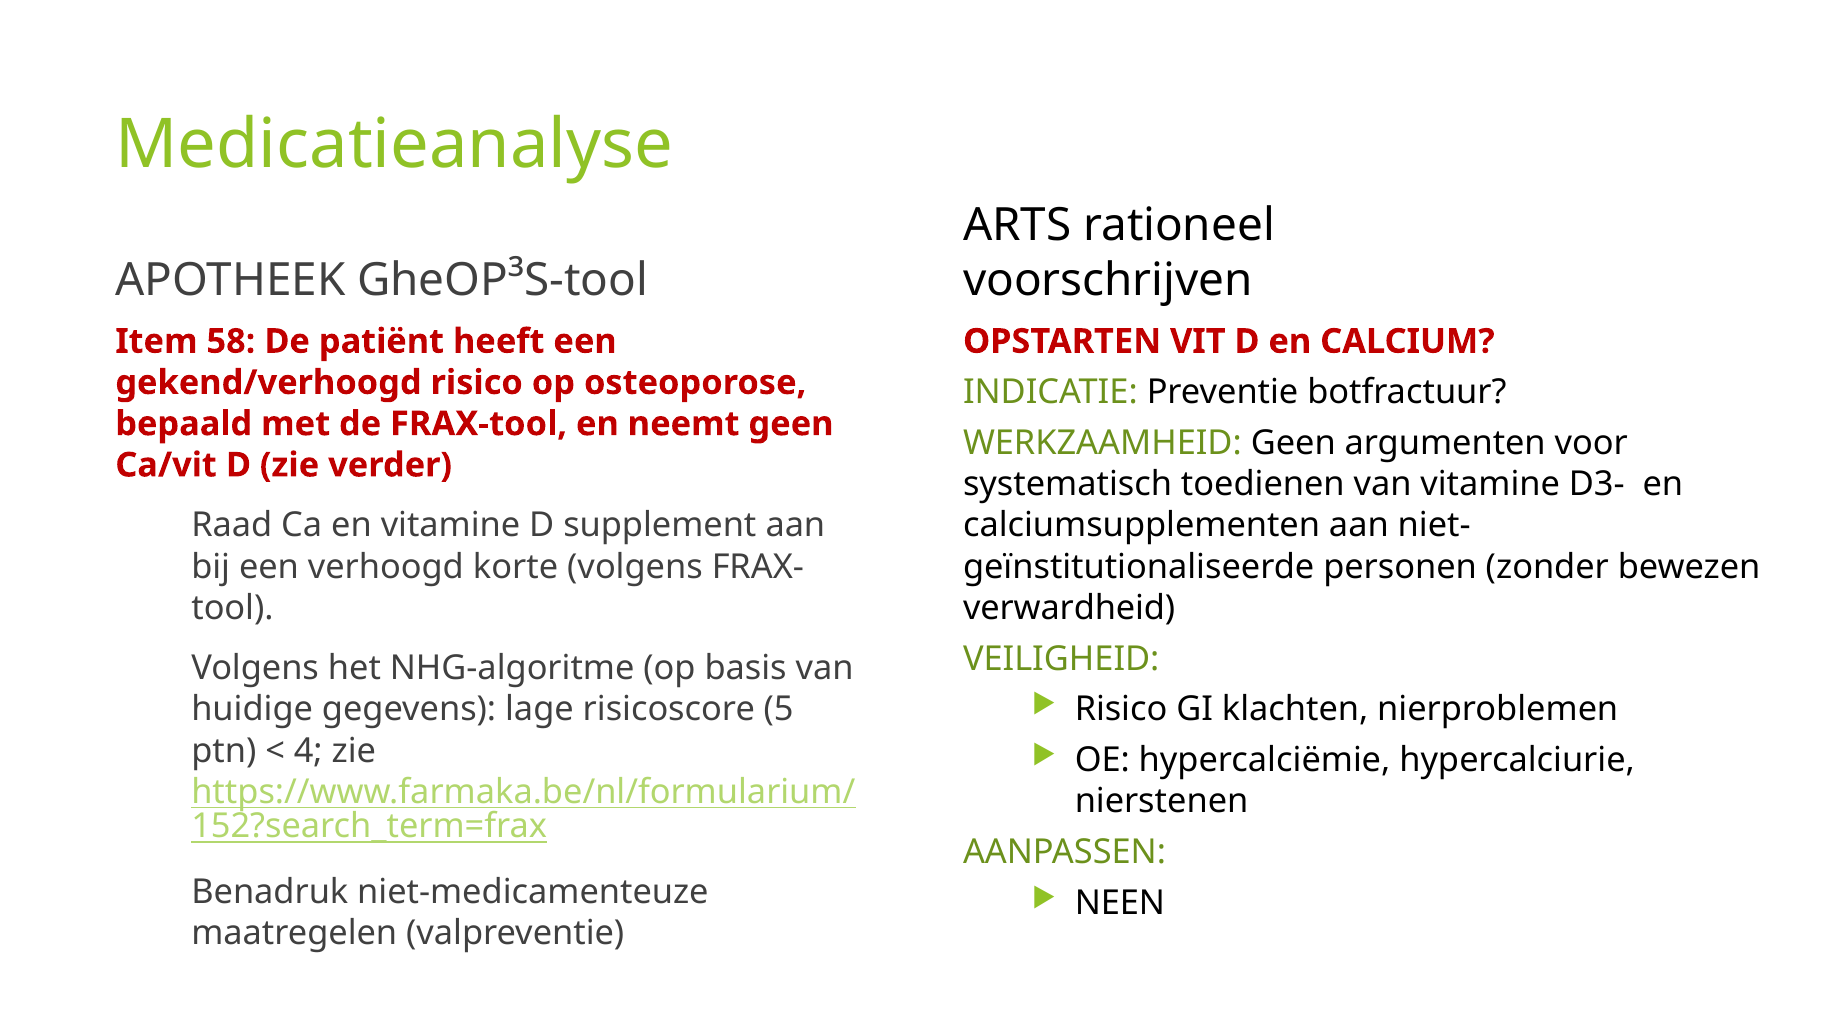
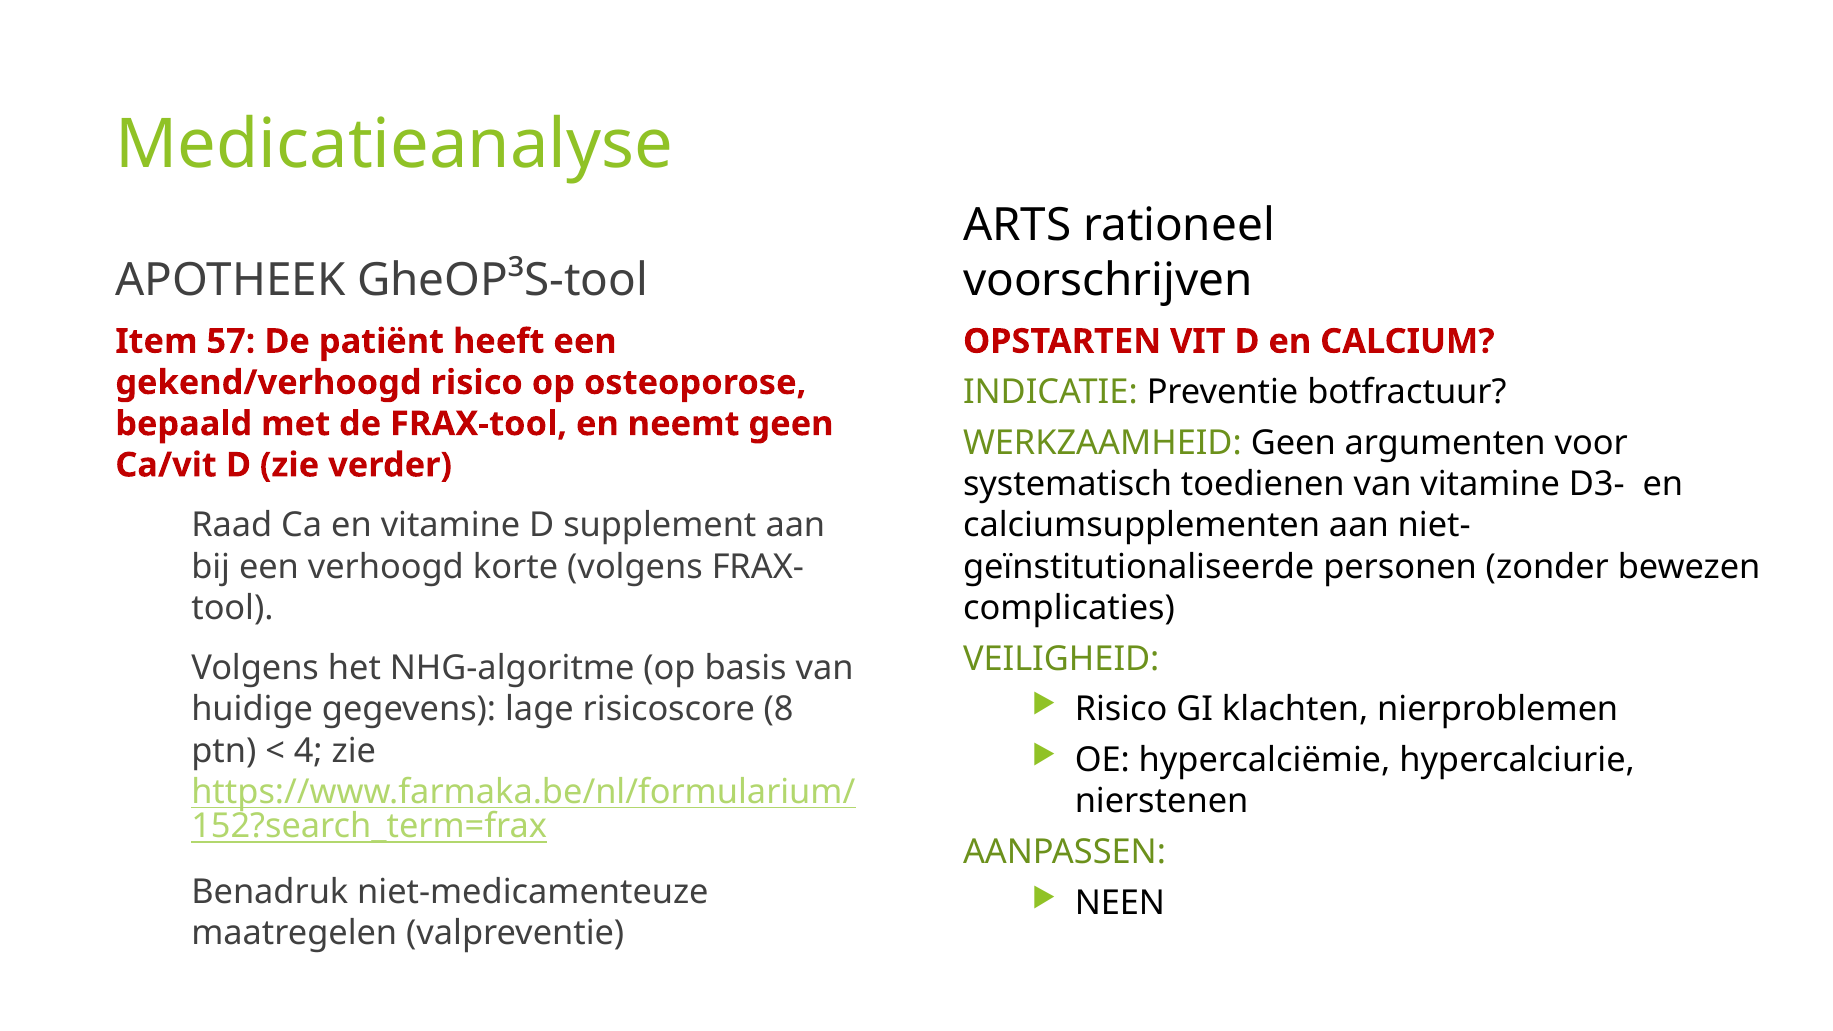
58: 58 -> 57
verwardheid: verwardheid -> complicaties
5: 5 -> 8
